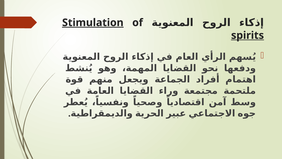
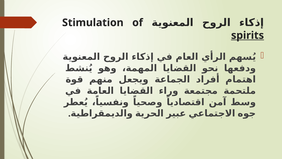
Stimulation underline: present -> none
